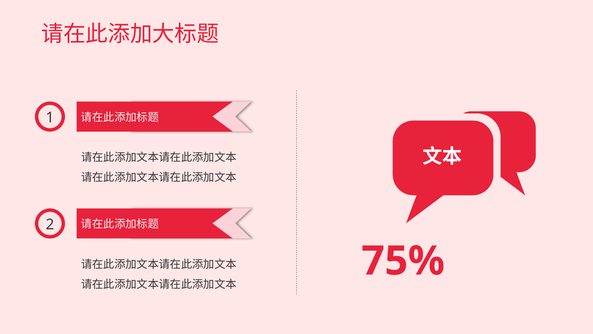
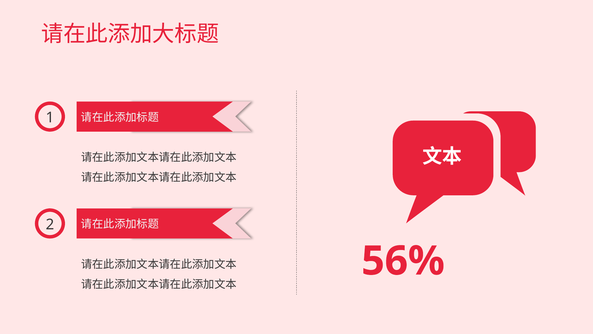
75%: 75% -> 56%
